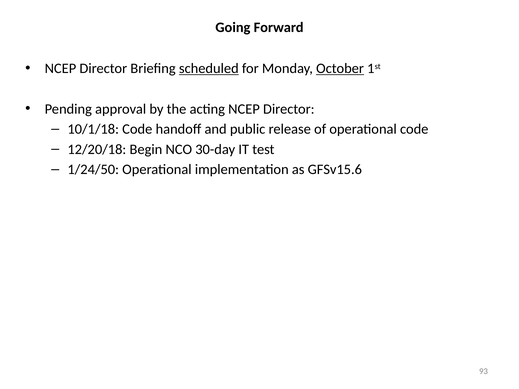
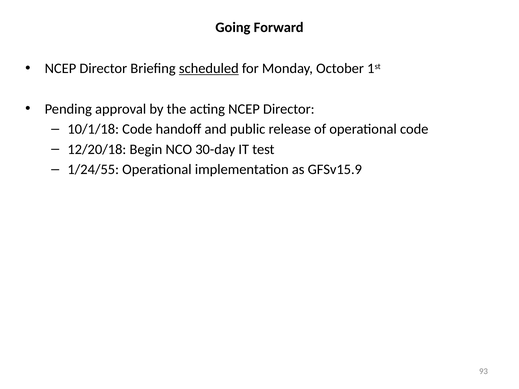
October underline: present -> none
1/24/50: 1/24/50 -> 1/24/55
GFSv15.6: GFSv15.6 -> GFSv15.9
